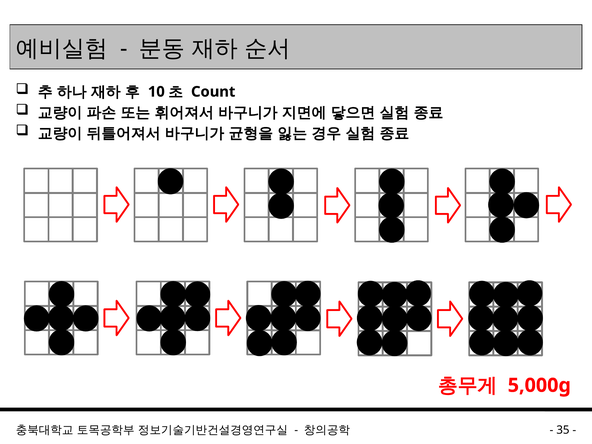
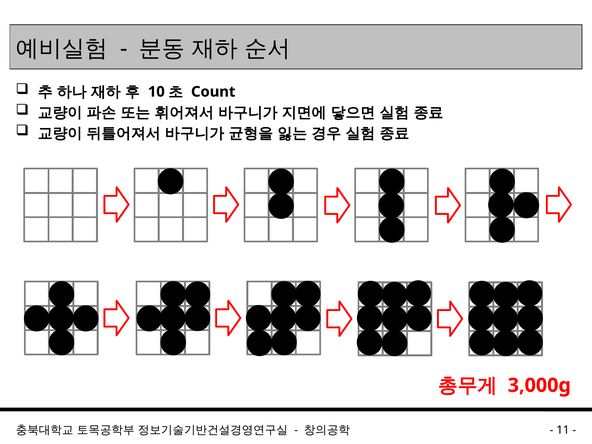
5,000g: 5,000g -> 3,000g
35: 35 -> 11
